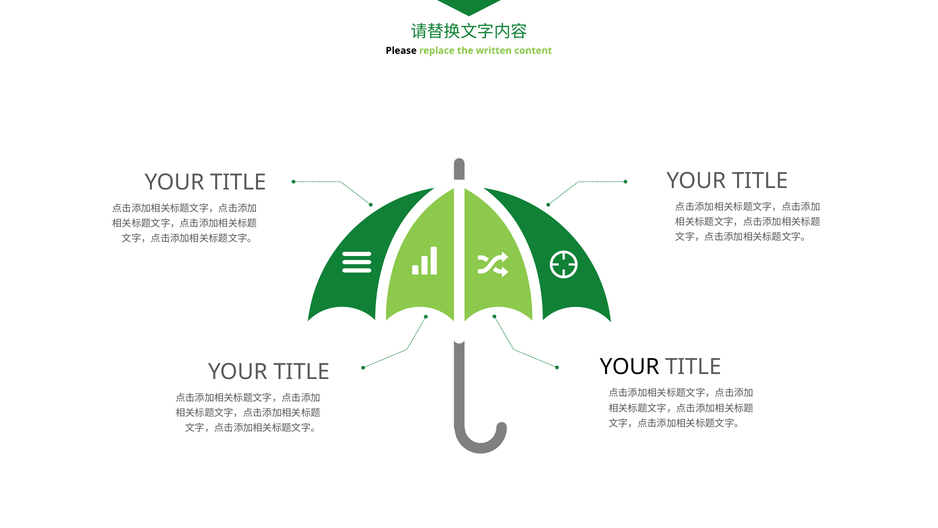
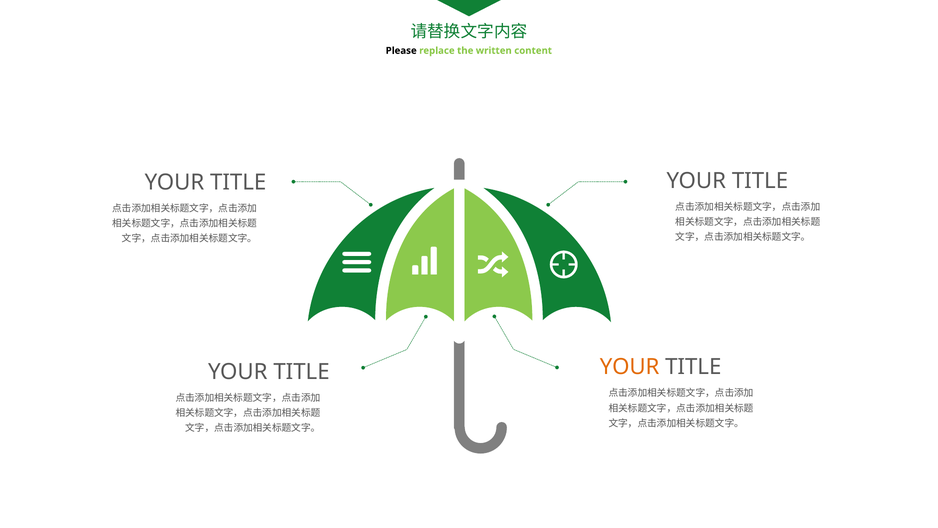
YOUR at (630, 367) colour: black -> orange
